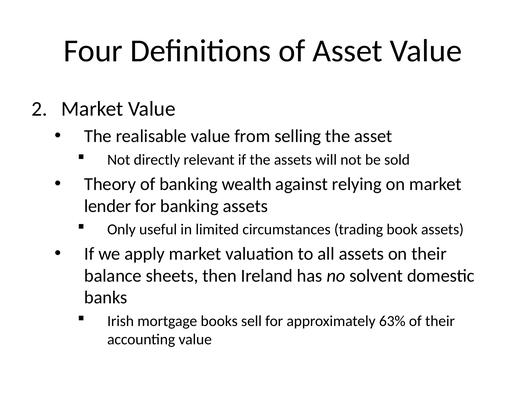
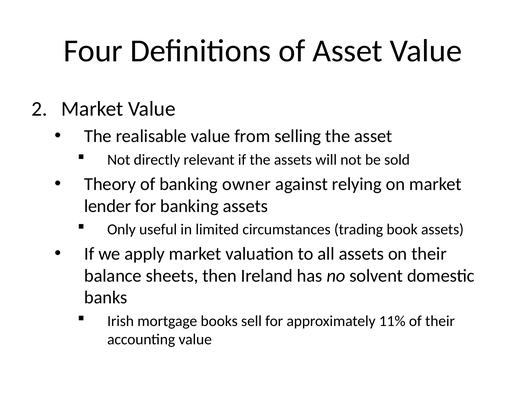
wealth: wealth -> owner
63%: 63% -> 11%
